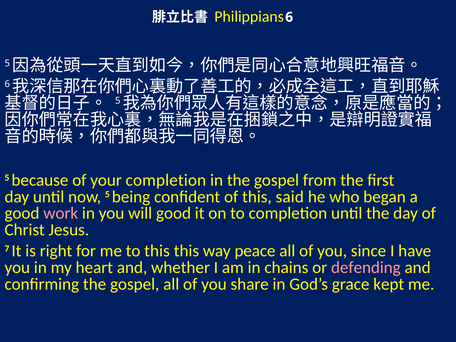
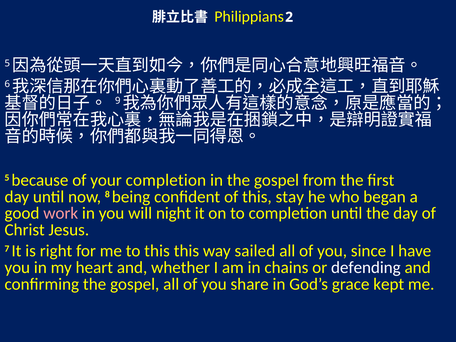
Philippians 6: 6 -> 2
5 at (118, 101): 5 -> 9
now 5: 5 -> 8
said: said -> stay
will good: good -> night
peace: peace -> sailed
defending colour: pink -> white
